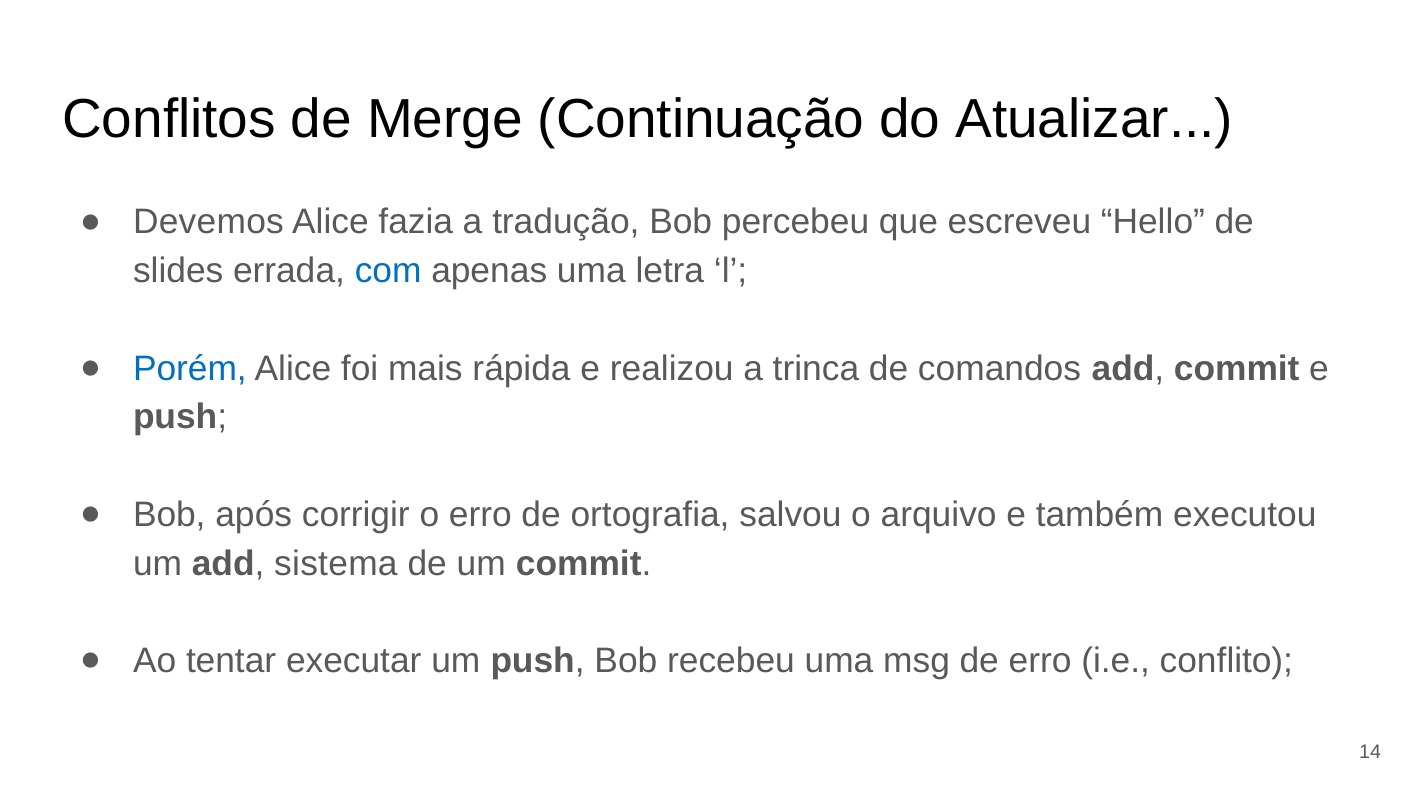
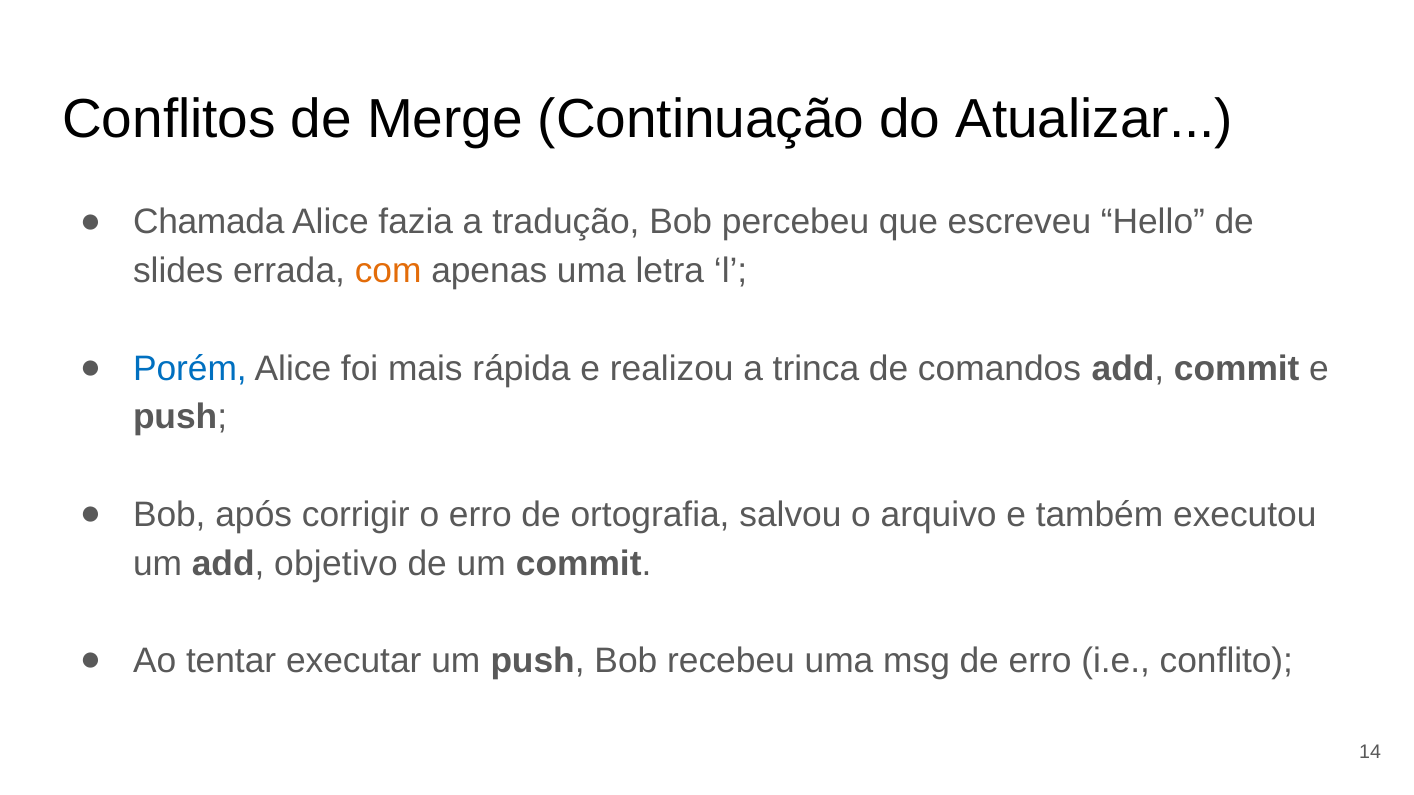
Devemos: Devemos -> Chamada
com colour: blue -> orange
sistema: sistema -> objetivo
